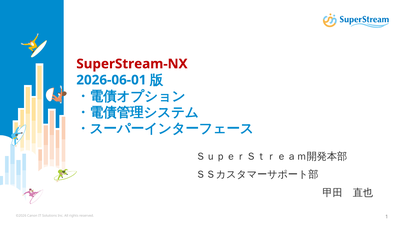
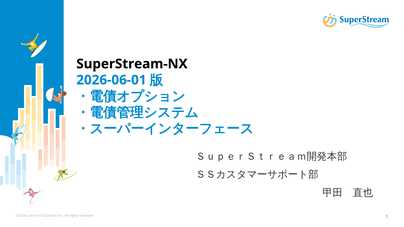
SuperStream-NX colour: red -> black
